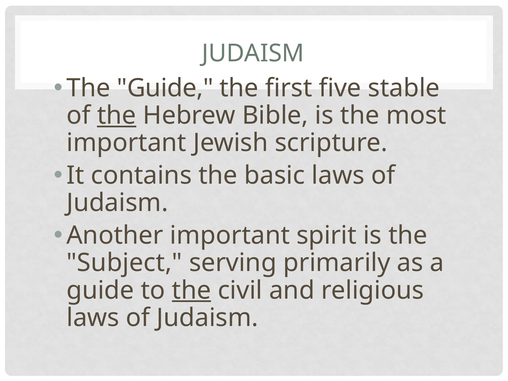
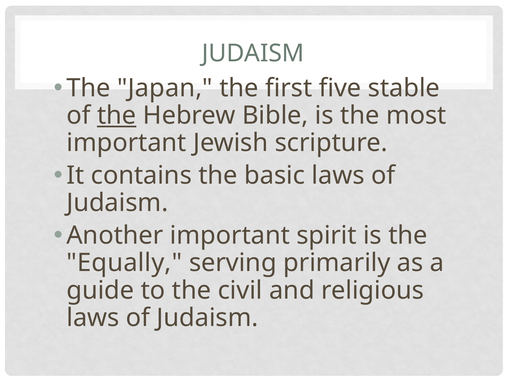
The Guide: Guide -> Japan
Subject: Subject -> Equally
the at (192, 290) underline: present -> none
